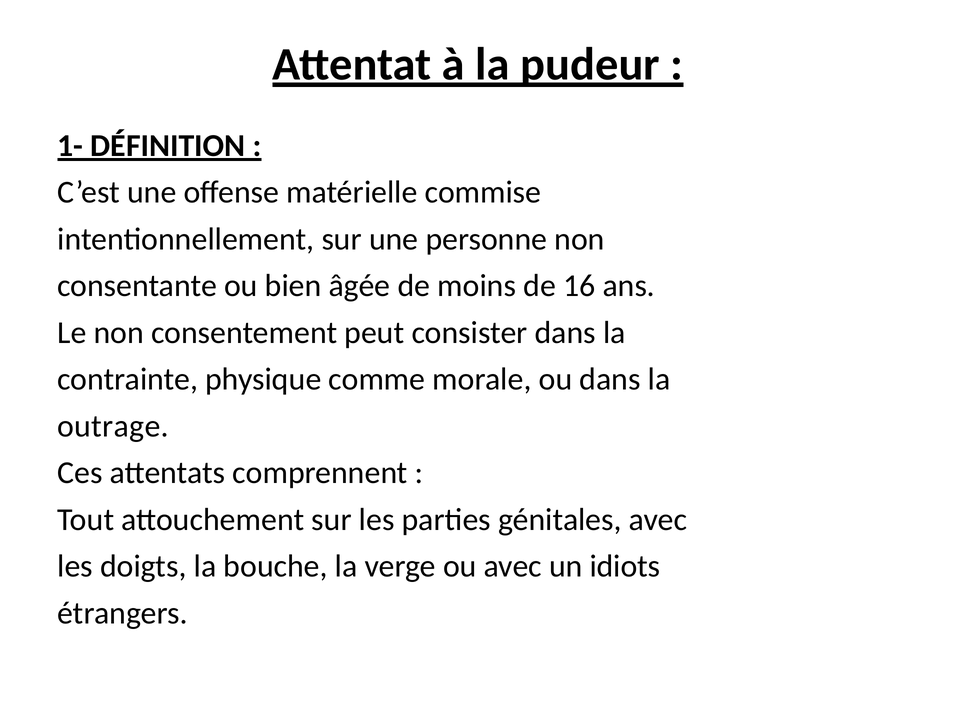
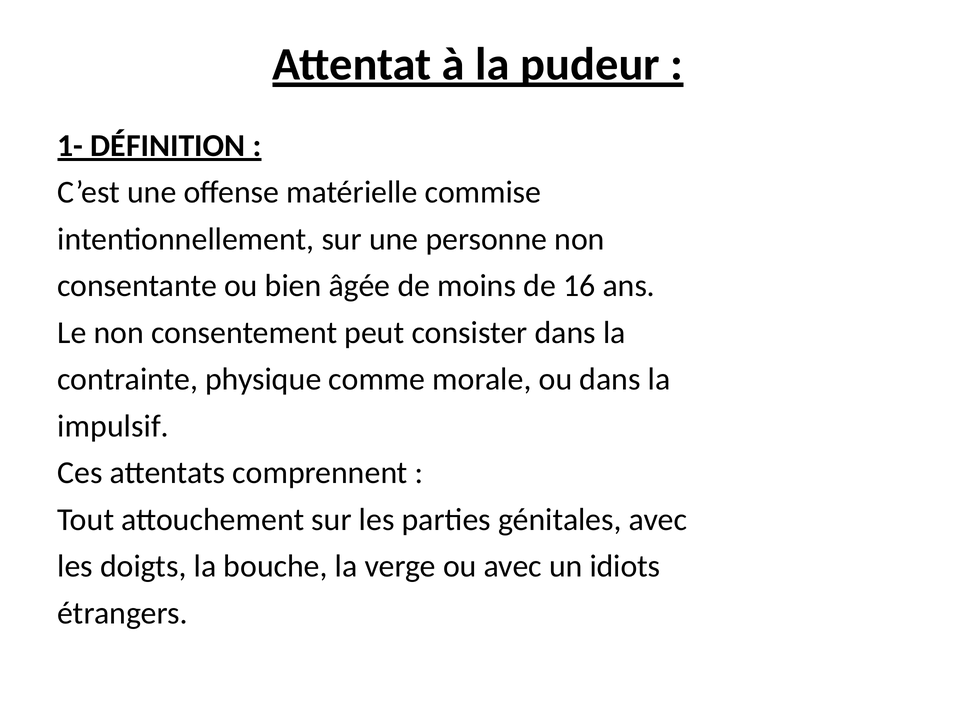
outrage: outrage -> impulsif
